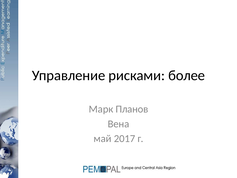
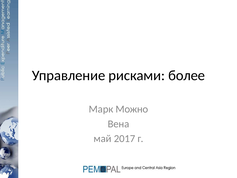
Планов: Планов -> Можно
